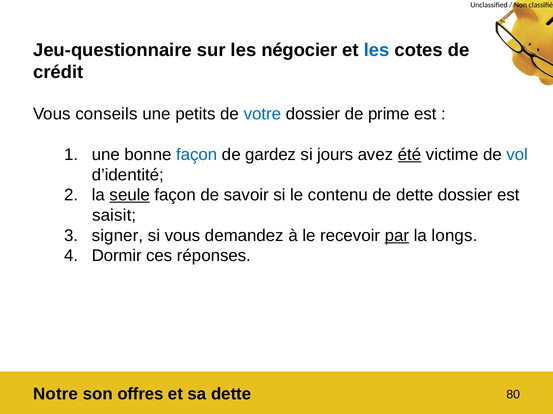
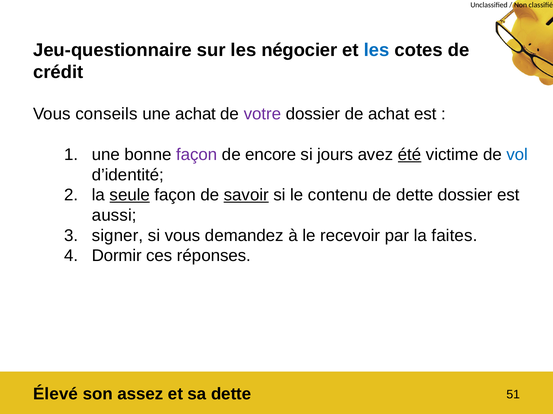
une petits: petits -> achat
votre colour: blue -> purple
de prime: prime -> achat
façon at (197, 155) colour: blue -> purple
gardez: gardez -> encore
savoir underline: none -> present
saisit: saisit -> aussi
par underline: present -> none
longs: longs -> faites
Notre: Notre -> Élevé
offres: offres -> assez
80: 80 -> 51
